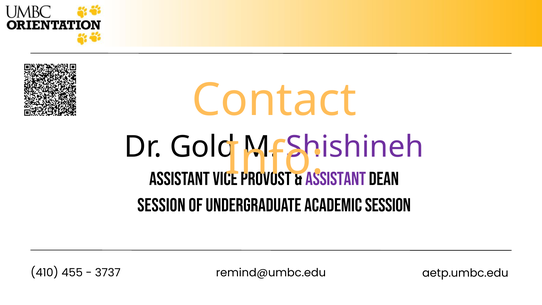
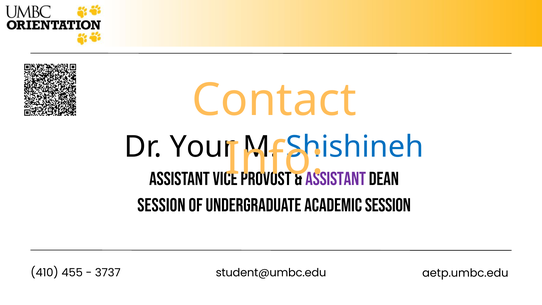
Gold: Gold -> Your
Shishineh colour: purple -> blue
remind@umbc.edu: remind@umbc.edu -> student@umbc.edu
